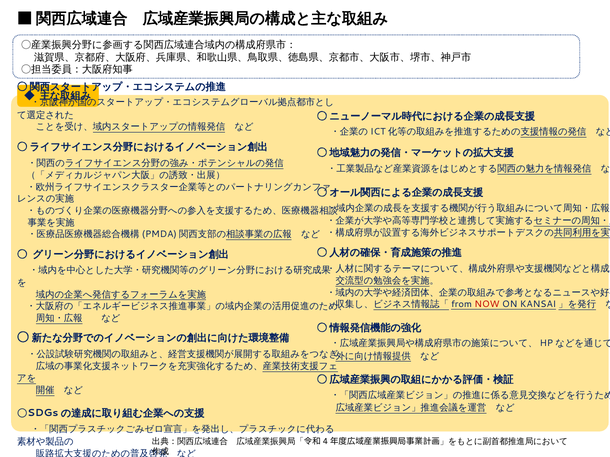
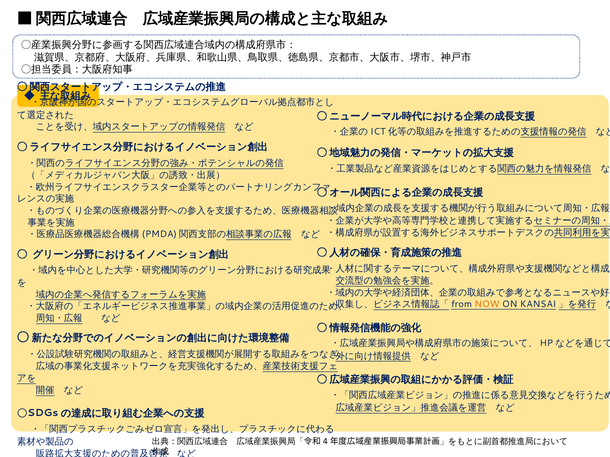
NOW colour: red -> orange
